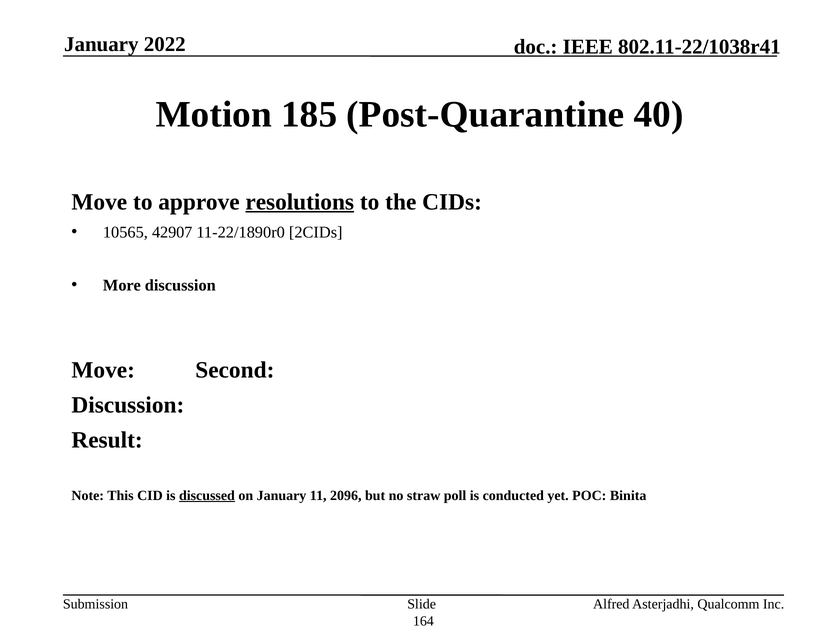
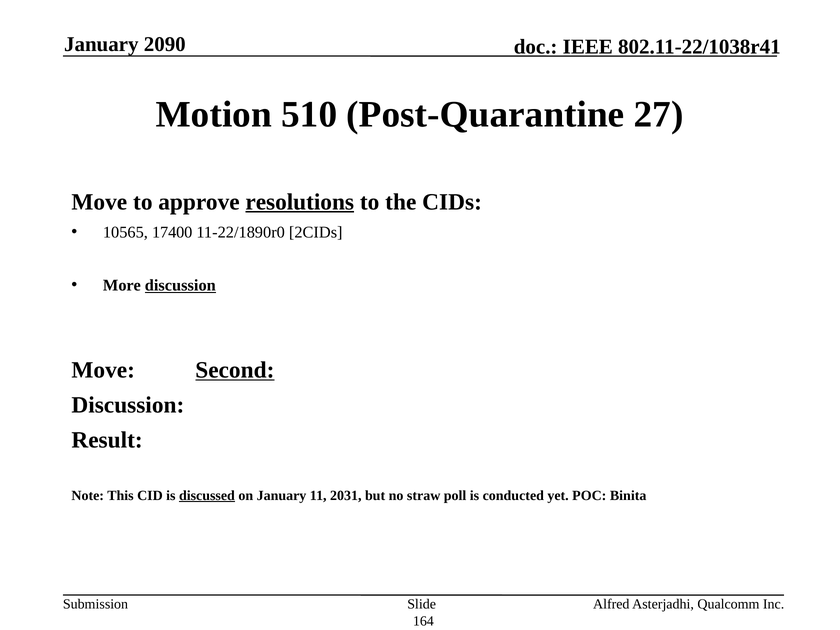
2022: 2022 -> 2090
185: 185 -> 510
40: 40 -> 27
42907: 42907 -> 17400
discussion at (180, 285) underline: none -> present
Second underline: none -> present
2096: 2096 -> 2031
